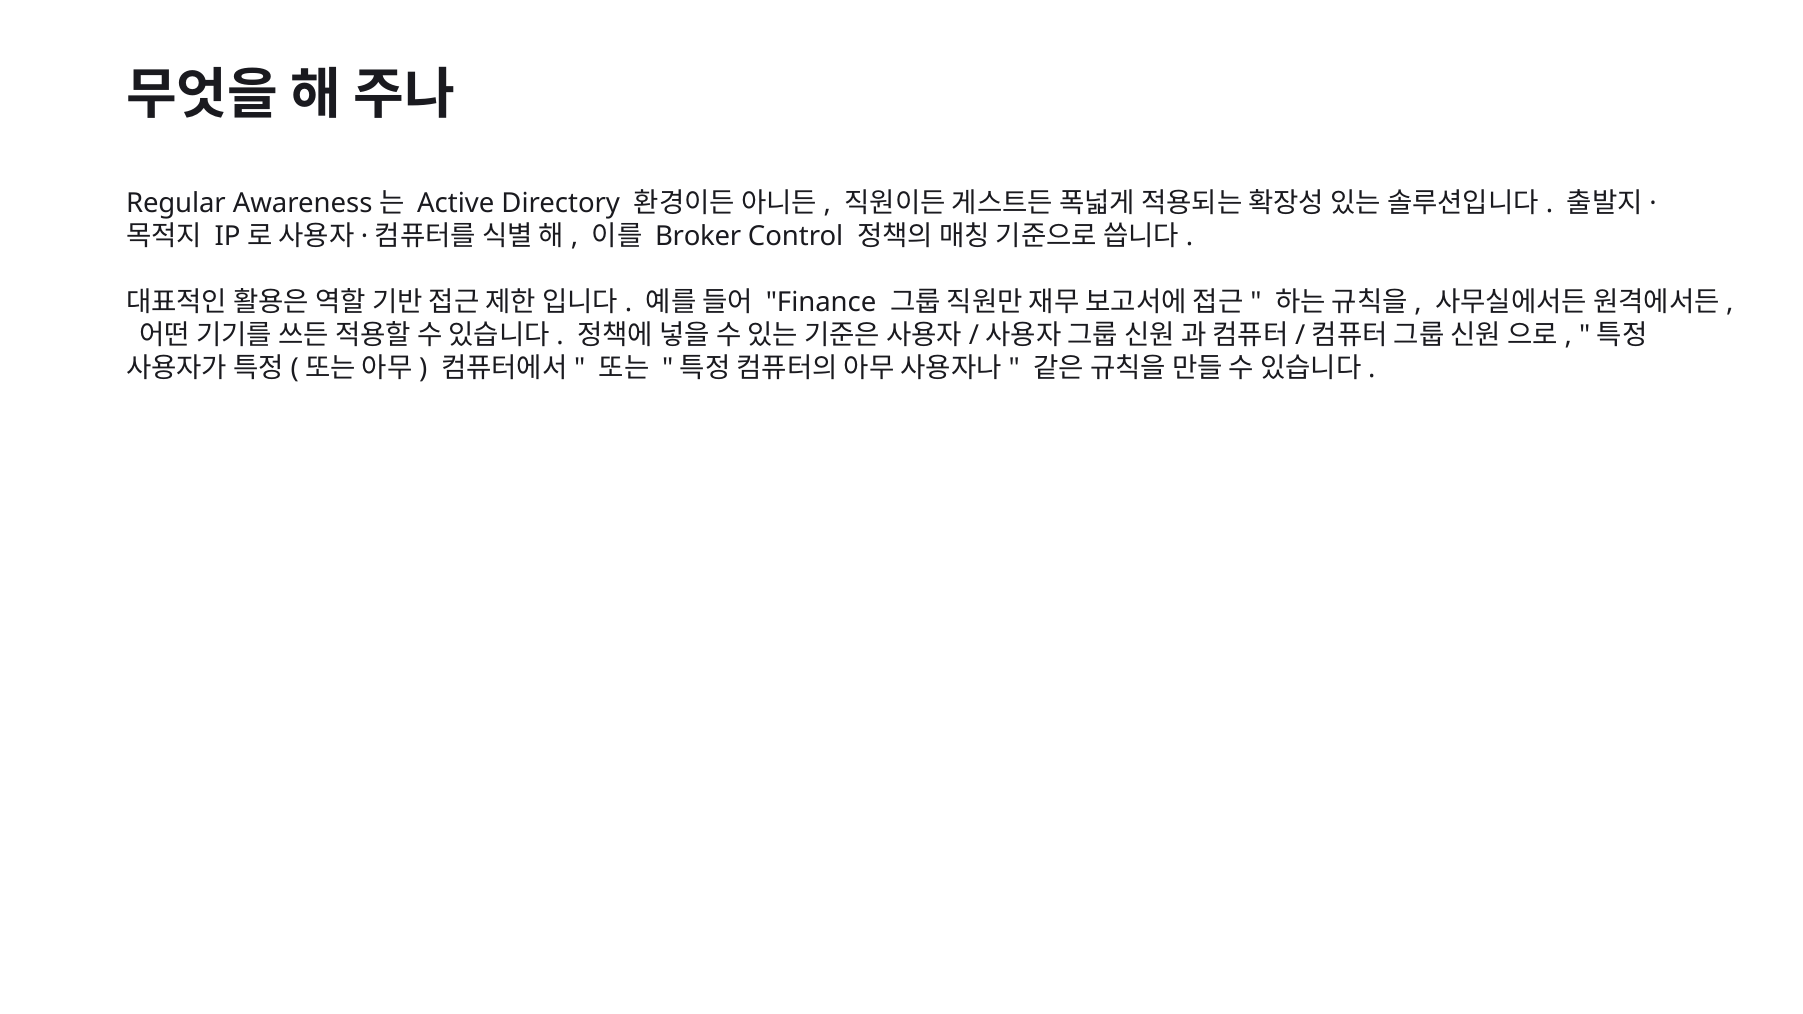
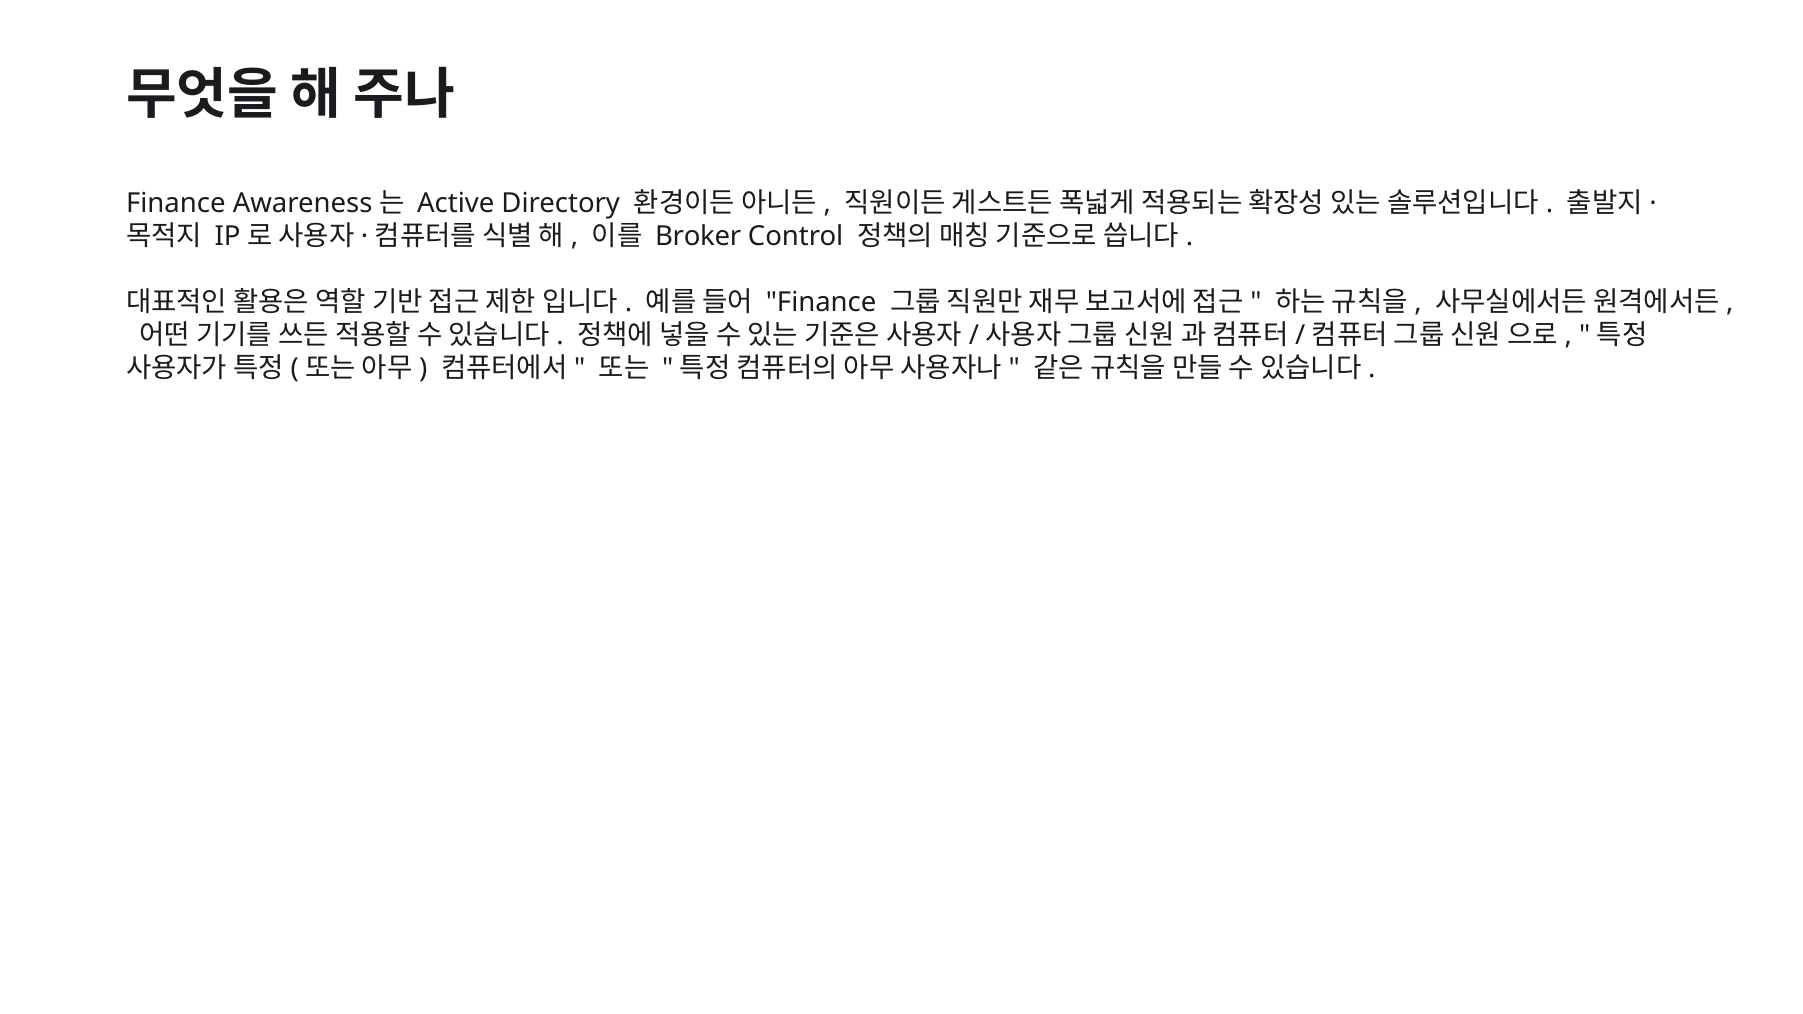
Regular at (176, 203): Regular -> Finance
